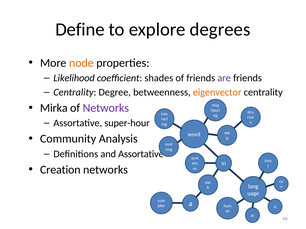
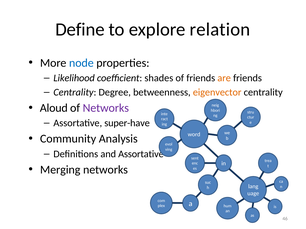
degrees: degrees -> relation
node colour: orange -> blue
are colour: purple -> orange
Mirka: Mirka -> Aloud
super-hour: super-hour -> super-have
Creation: Creation -> Merging
